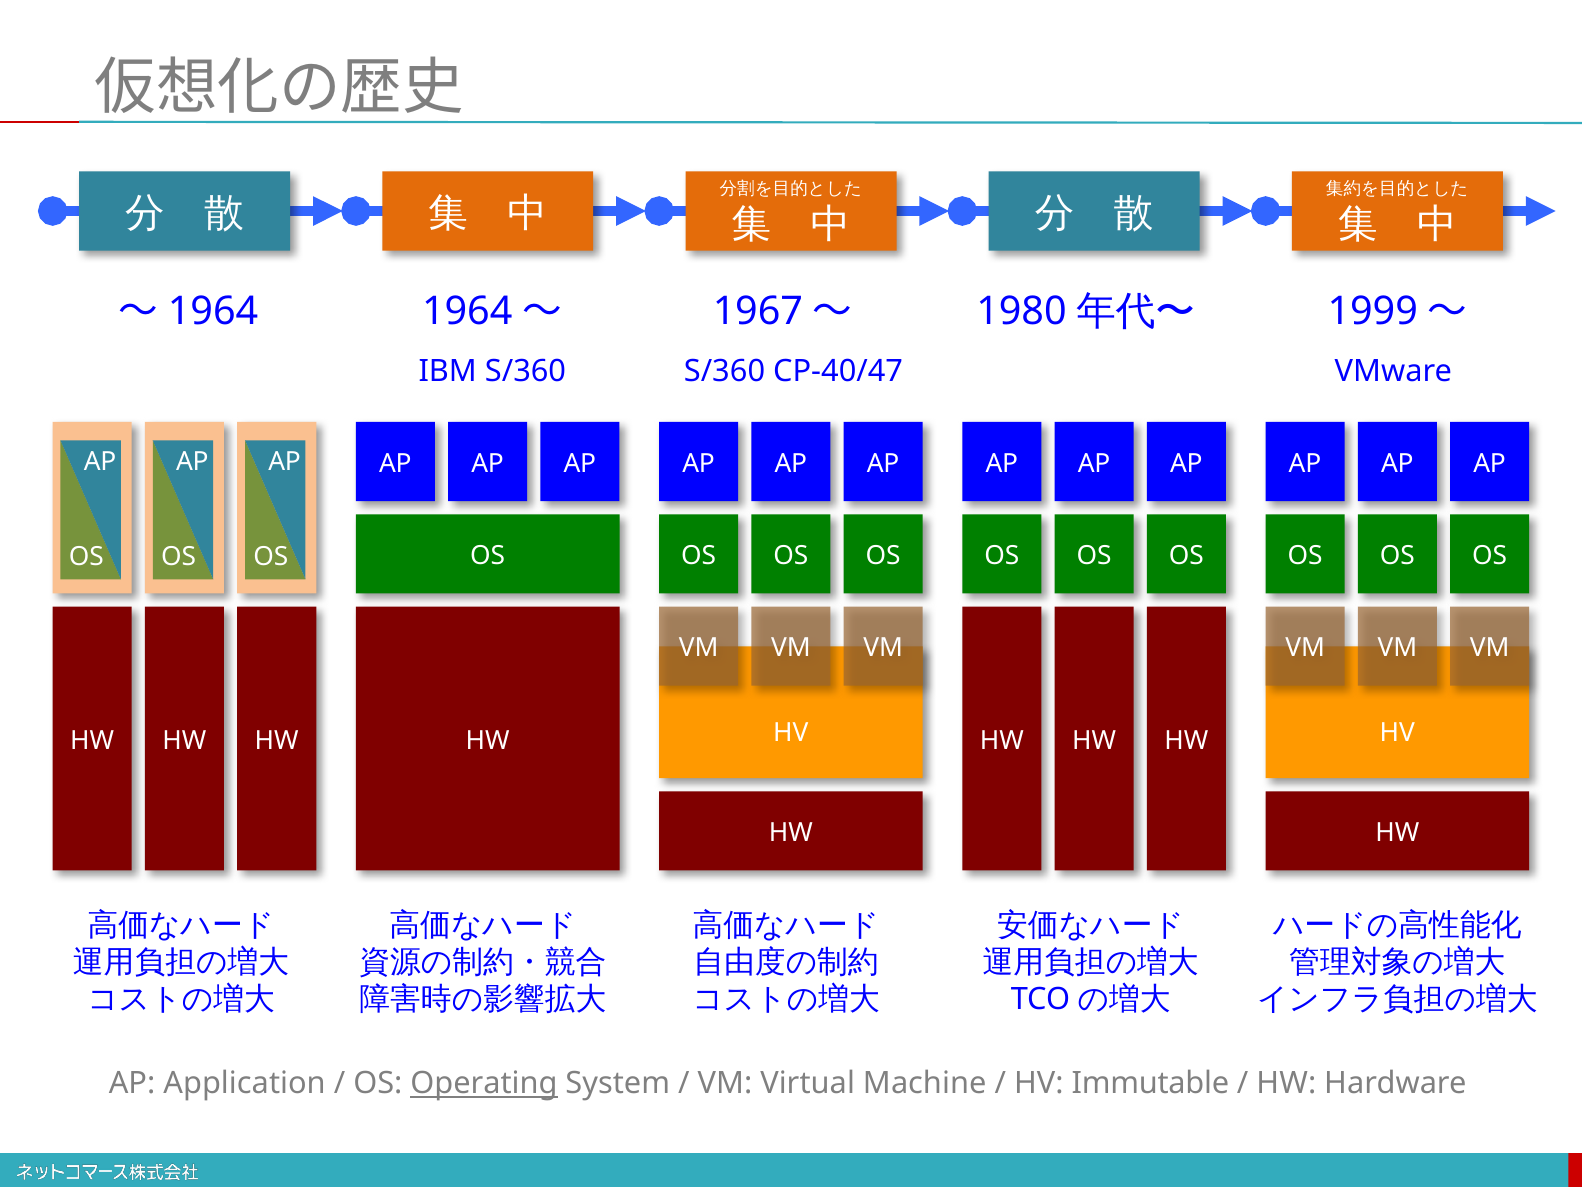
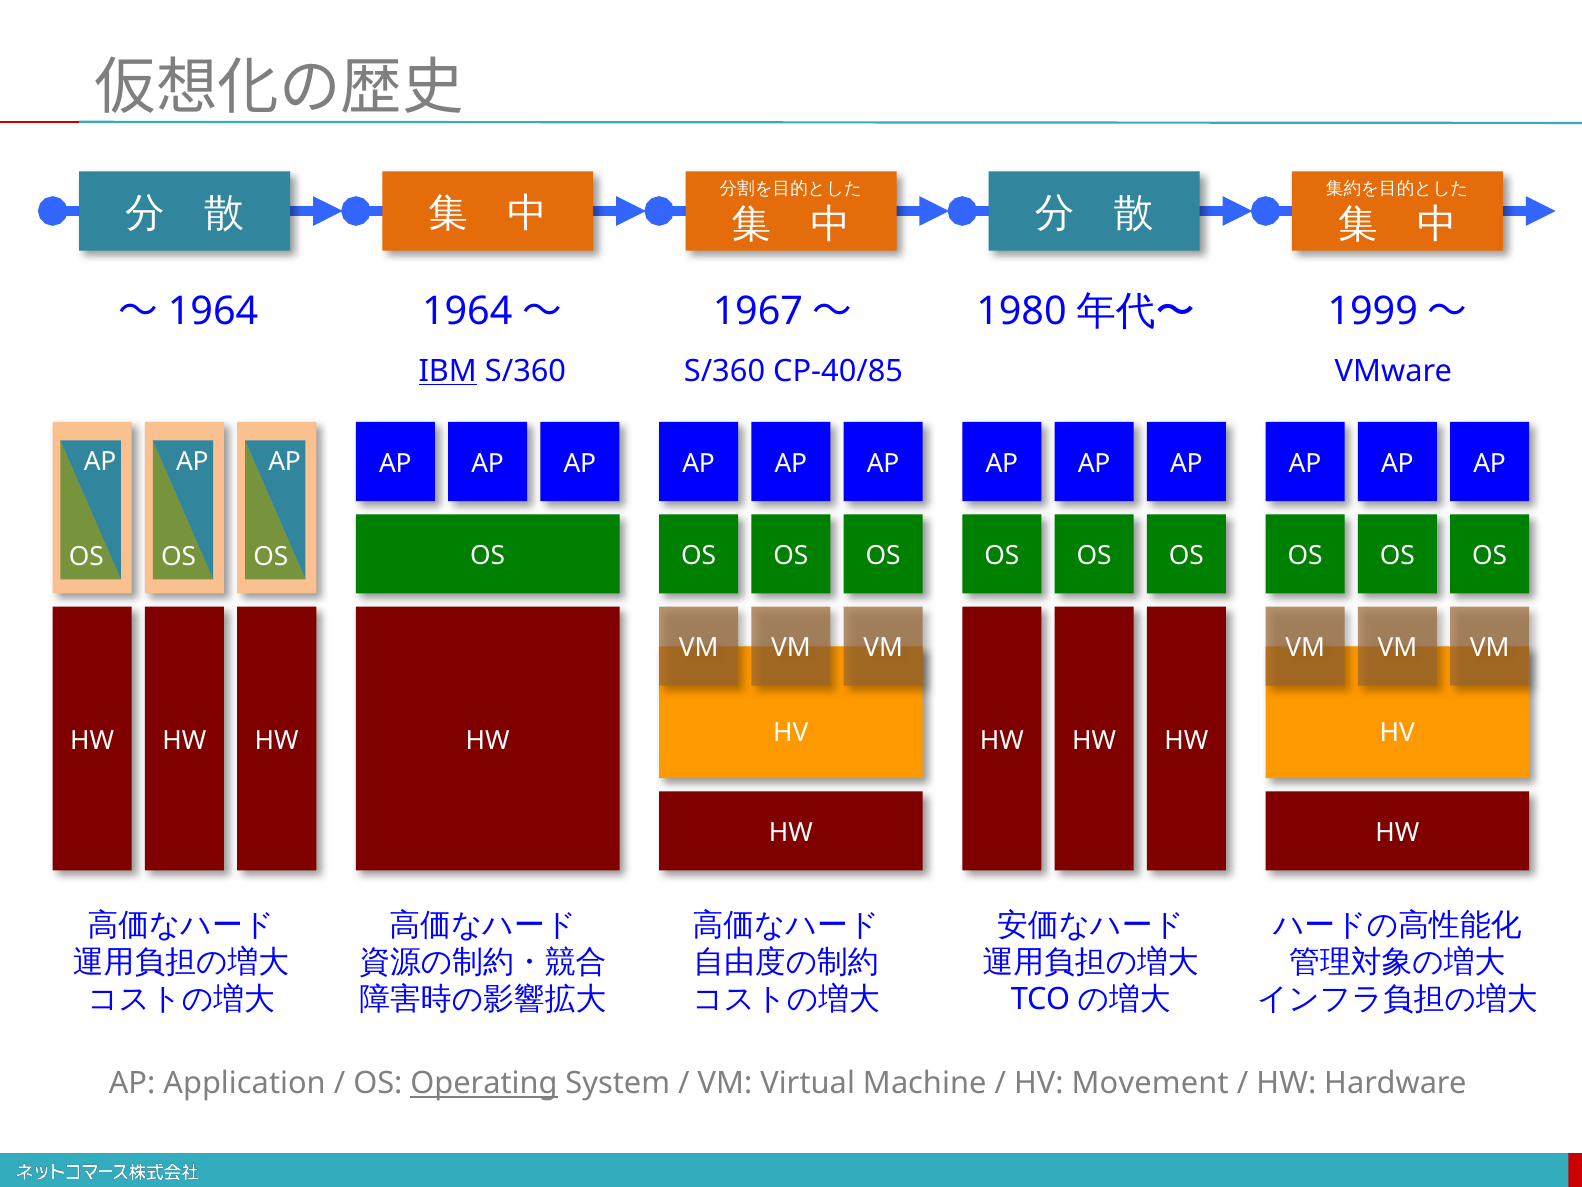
IBM underline: none -> present
CP-40/47: CP-40/47 -> CP-40/85
Immutable: Immutable -> Movement
